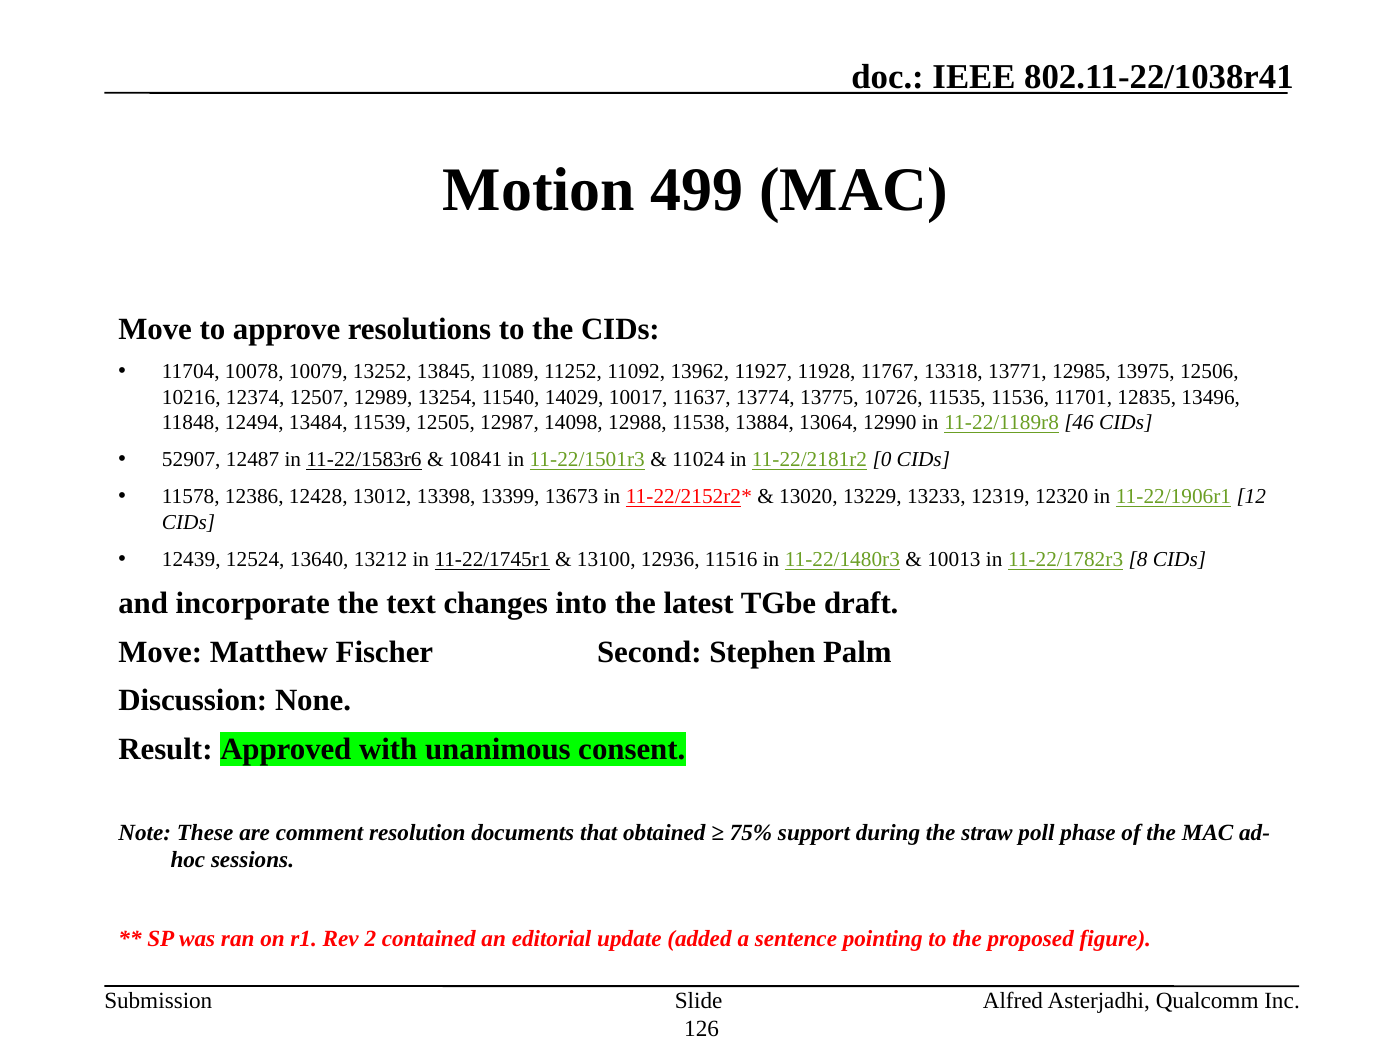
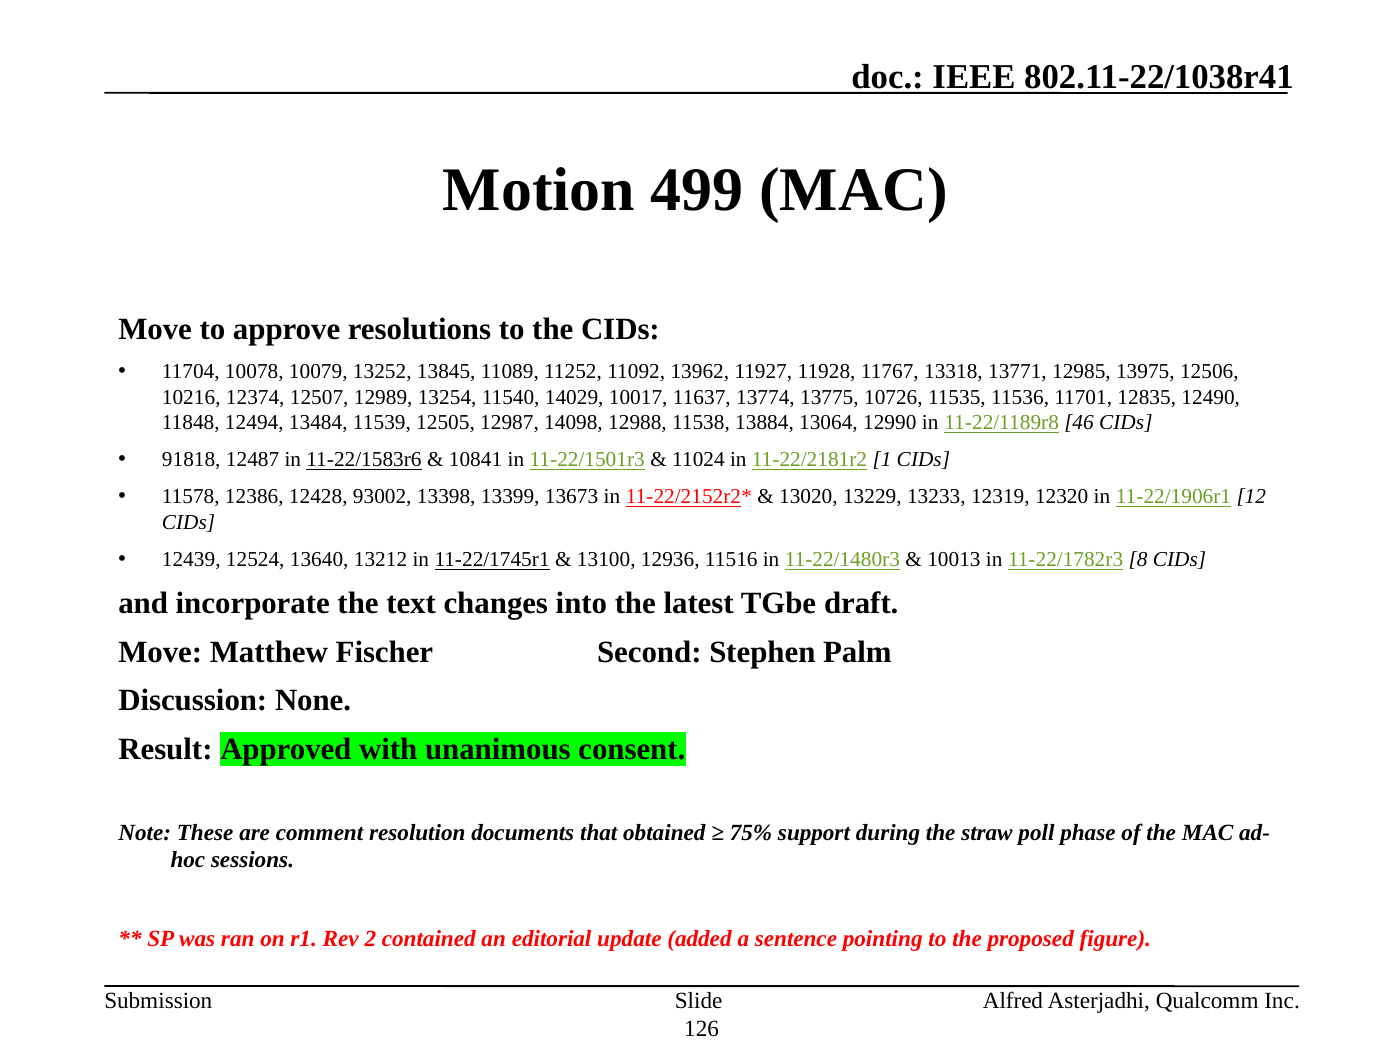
13496: 13496 -> 12490
52907: 52907 -> 91818
0: 0 -> 1
13012: 13012 -> 93002
